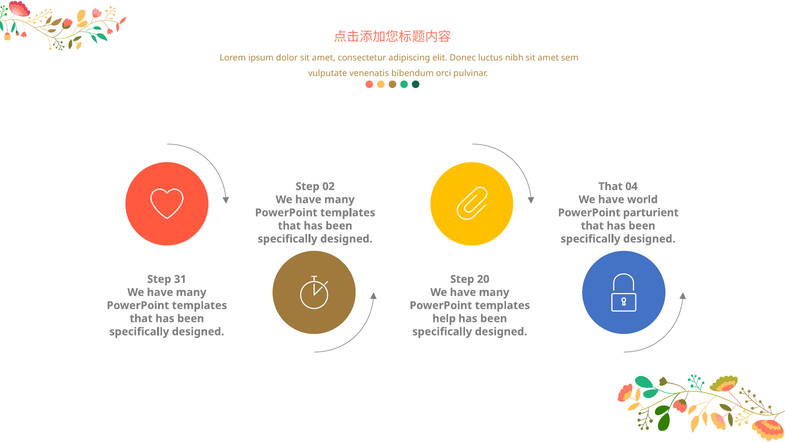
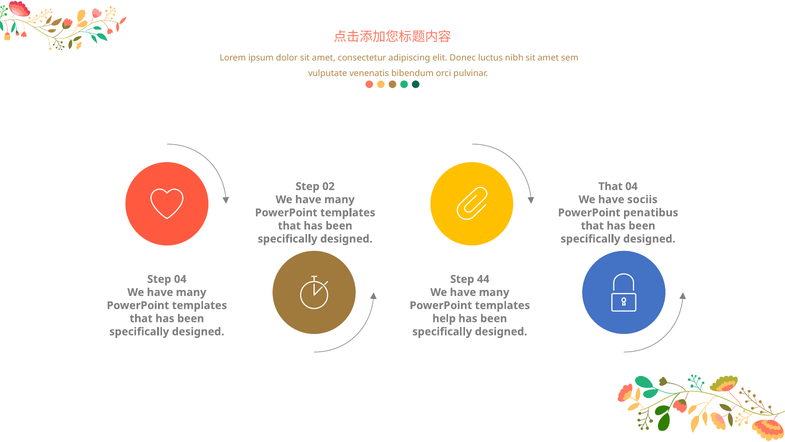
world: world -> sociis
parturient: parturient -> penatibus
Step 31: 31 -> 04
20: 20 -> 44
